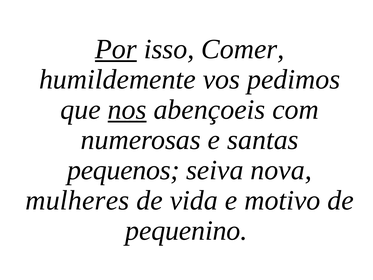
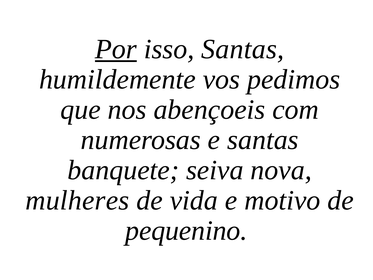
isso Comer: Comer -> Santas
nos underline: present -> none
pequenos: pequenos -> banquete
